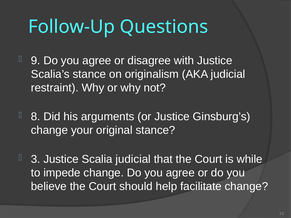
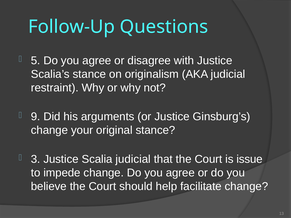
9: 9 -> 5
8: 8 -> 9
while: while -> issue
